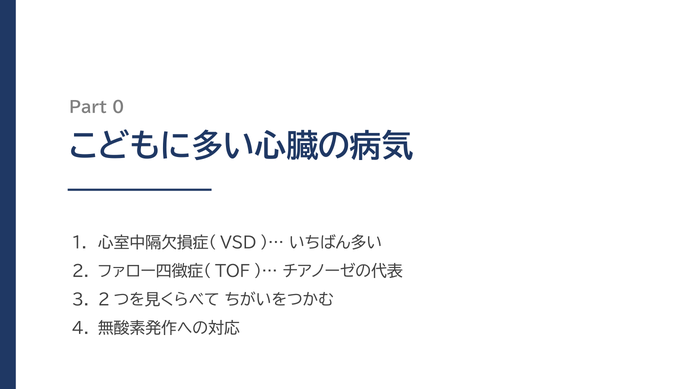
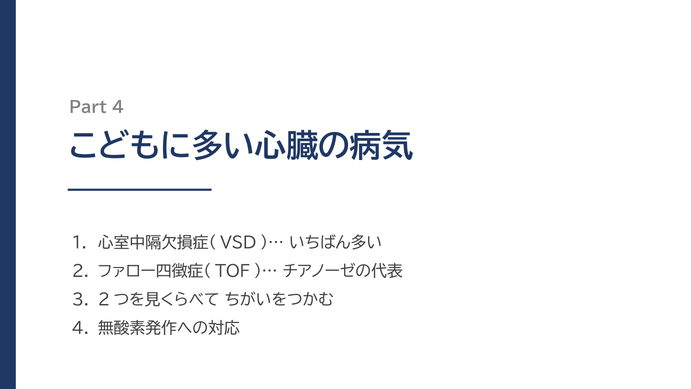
Part 0: 0 -> 4
